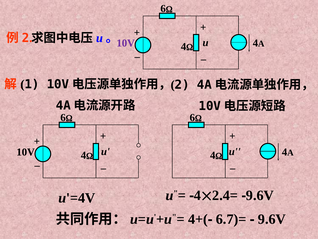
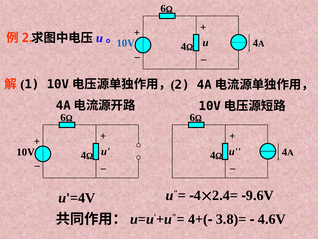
10V at (126, 43) colour: purple -> blue
6.7)=: 6.7)= -> 3.8)=
9.6V at (272, 219): 9.6V -> 4.6V
